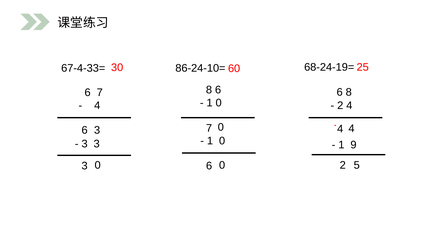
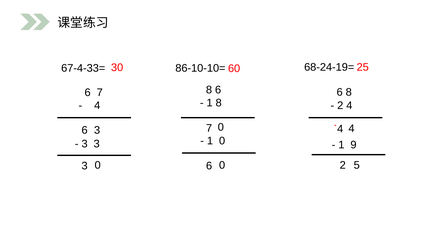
86-24-10=: 86-24-10= -> 86-10-10=
0 at (219, 103): 0 -> 8
